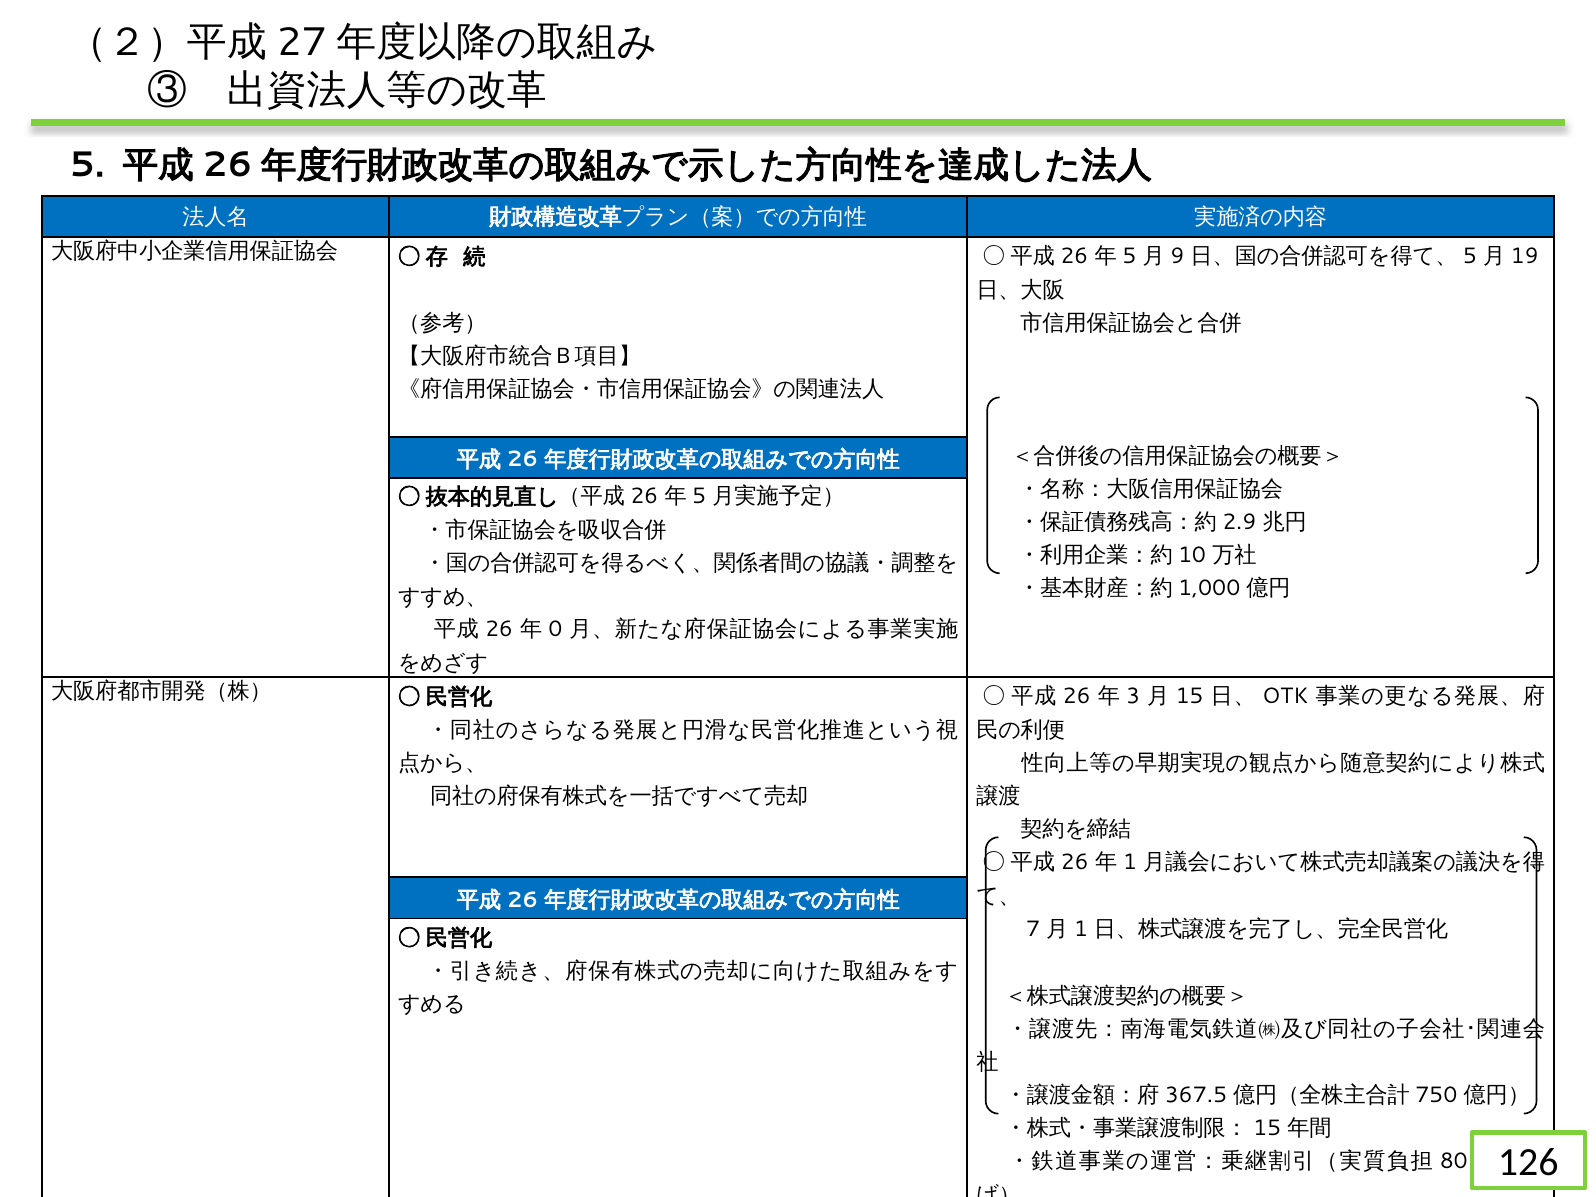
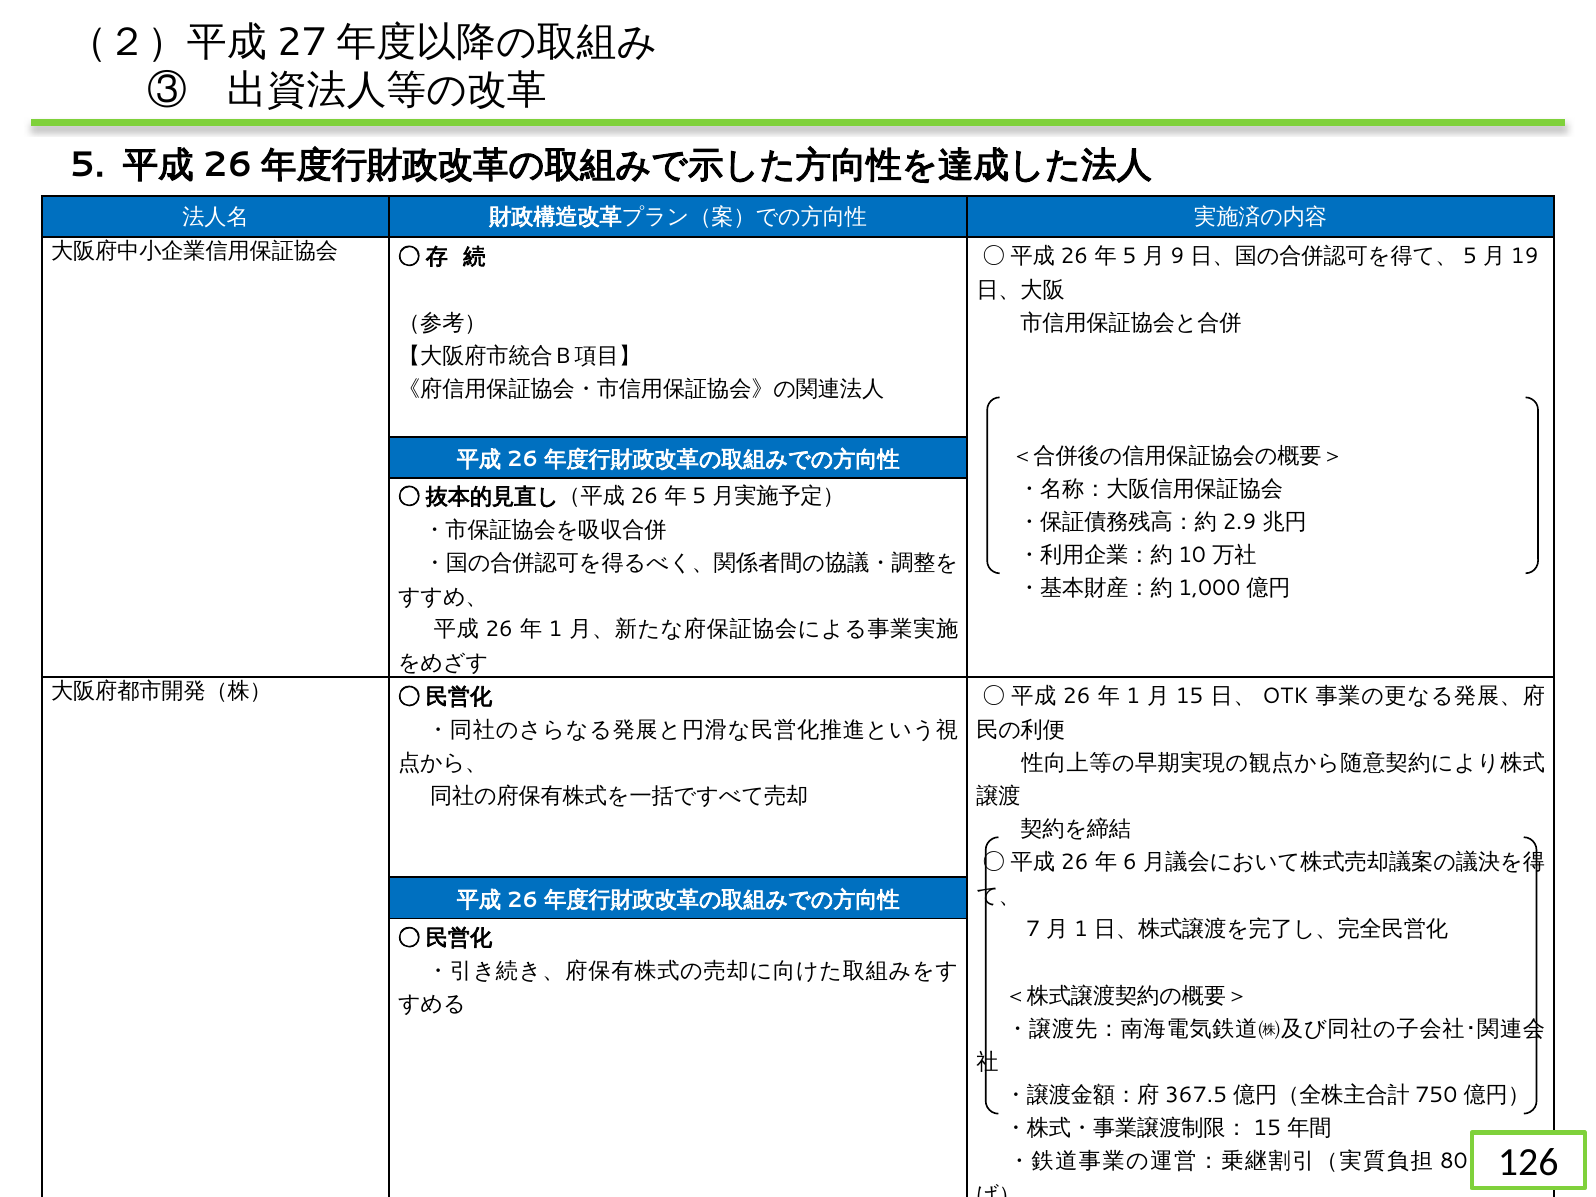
0 at (556, 630): 0 -> 1
3 at (1133, 696): 3 -> 1
1: 1 -> 6
